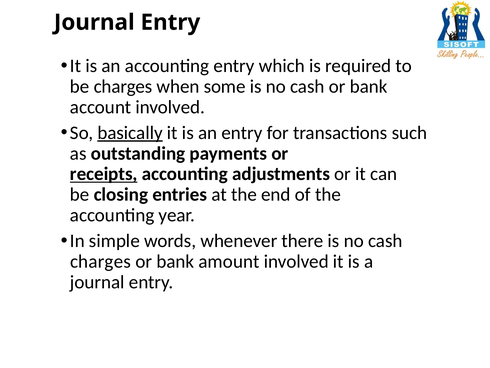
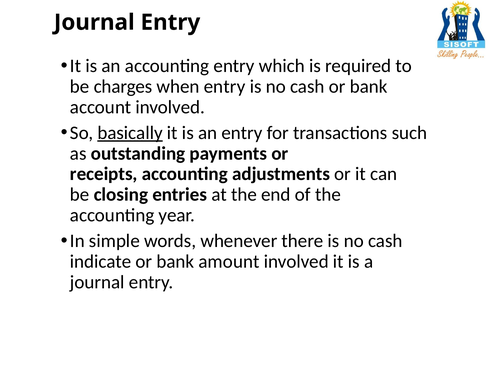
when some: some -> entry
receipts underline: present -> none
charges at (100, 261): charges -> indicate
